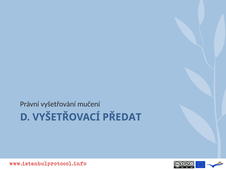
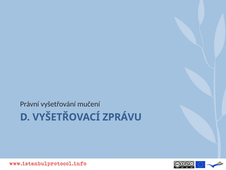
PŘEDAT: PŘEDAT -> ZPRÁVU
